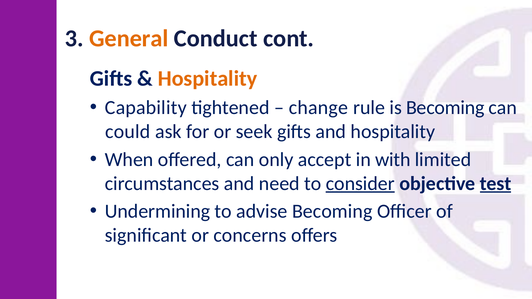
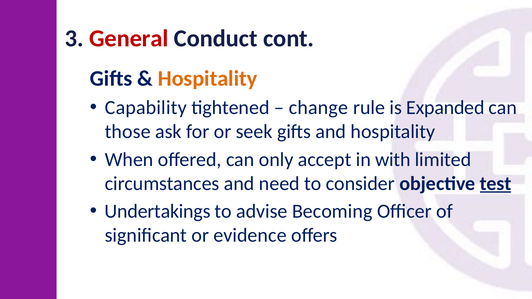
General colour: orange -> red
is Becoming: Becoming -> Expanded
could: could -> those
consider underline: present -> none
Undermining: Undermining -> Undertakings
concerns: concerns -> evidence
